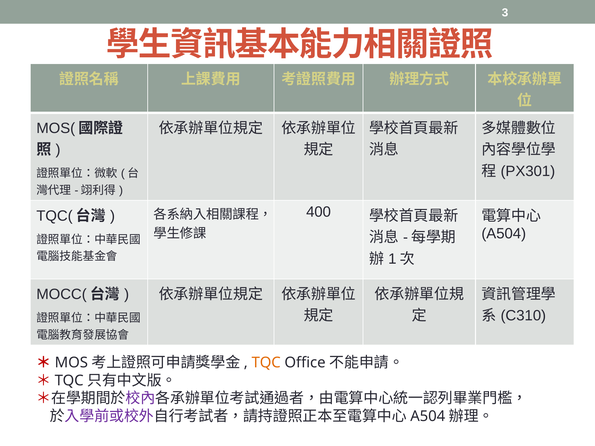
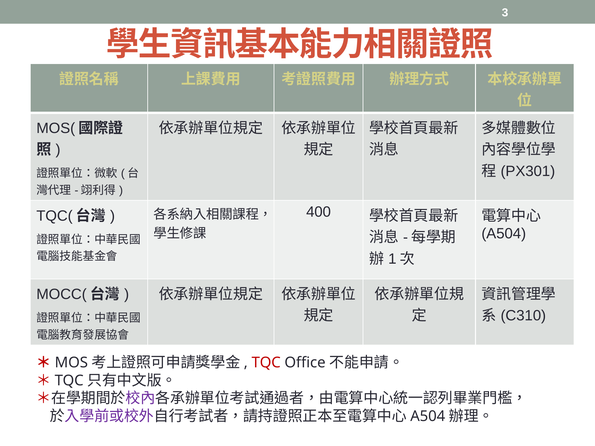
TQC colour: orange -> red
